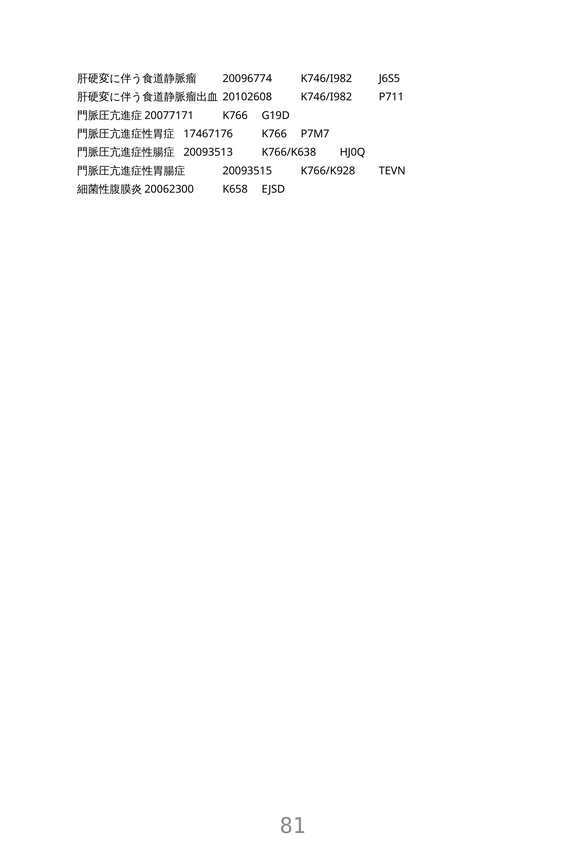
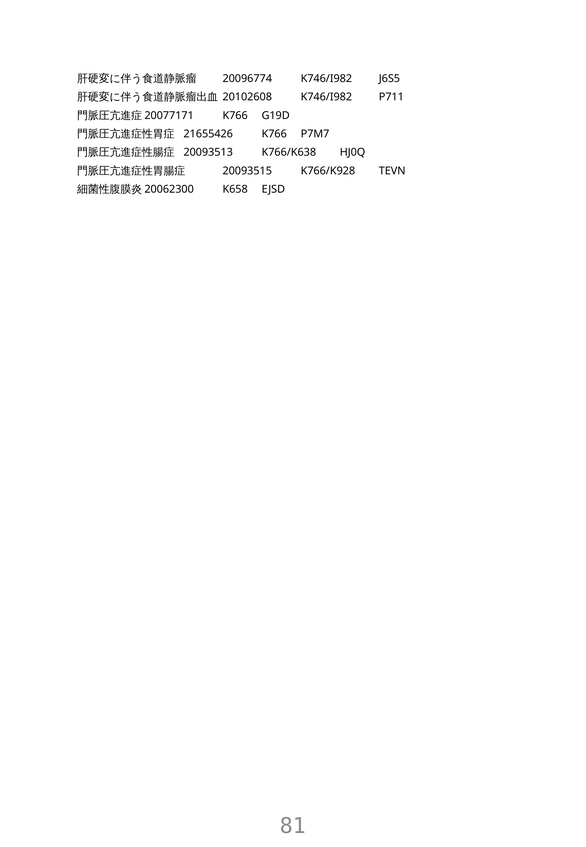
17467176: 17467176 -> 21655426
